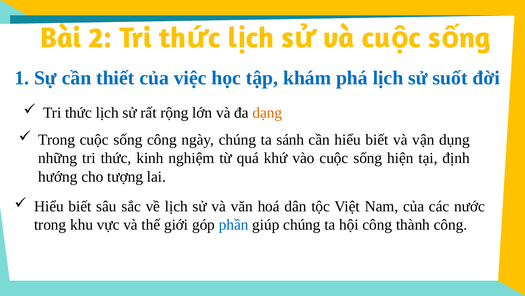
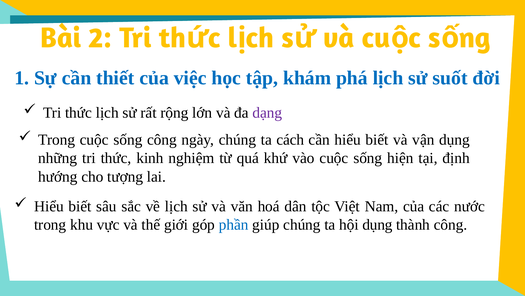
dạng colour: orange -> purple
sánh: sánh -> cách
hội công: công -> dụng
